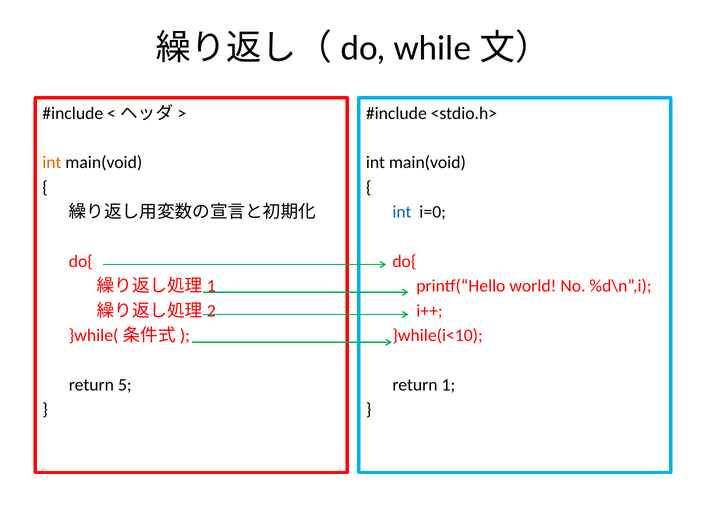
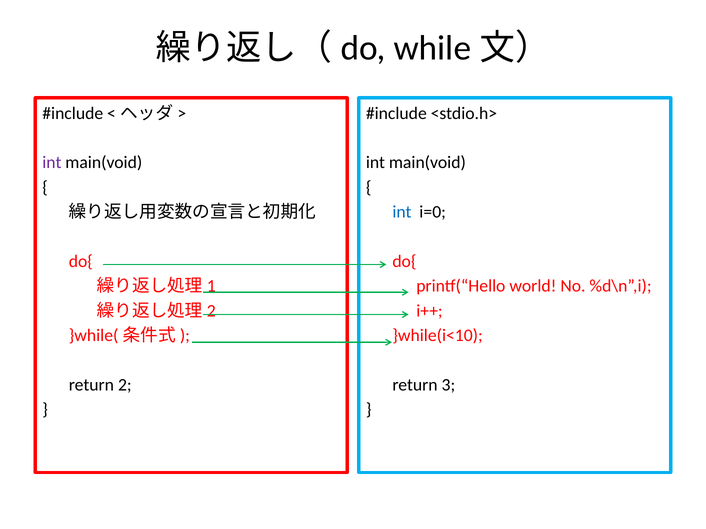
int at (52, 163) colour: orange -> purple
5: 5 -> 2
1: 1 -> 3
